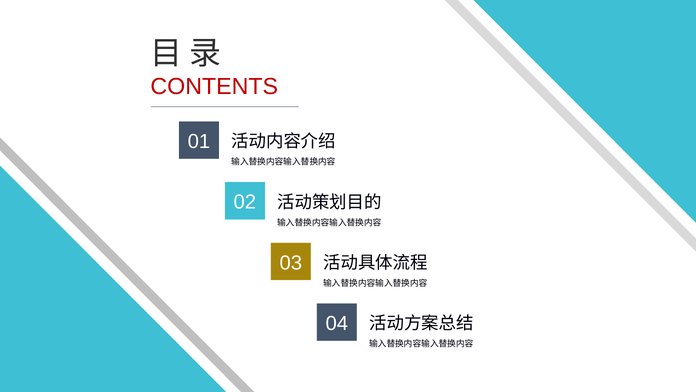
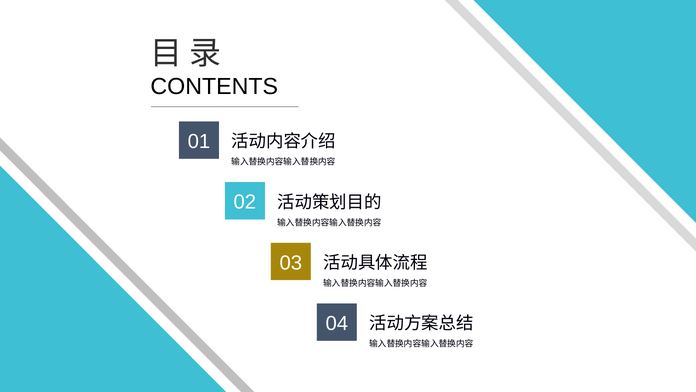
CONTENTS colour: red -> black
